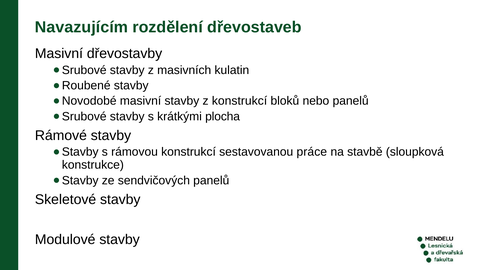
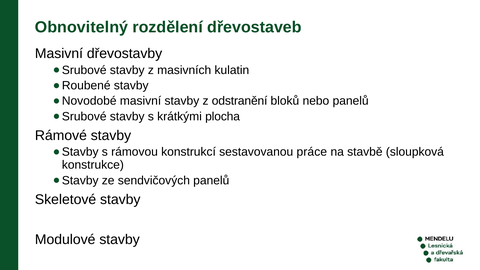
Navazujícím: Navazujícím -> Obnovitelný
z konstrukcí: konstrukcí -> odstranění
